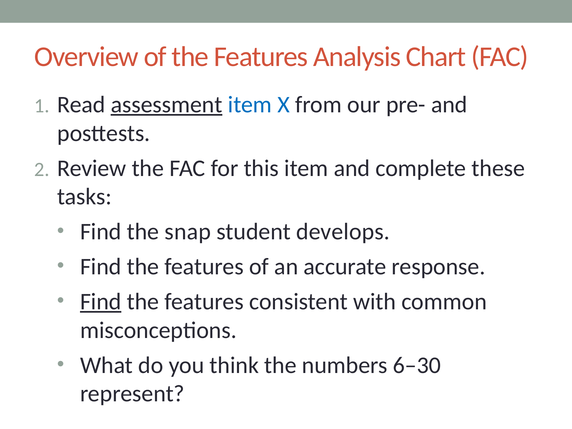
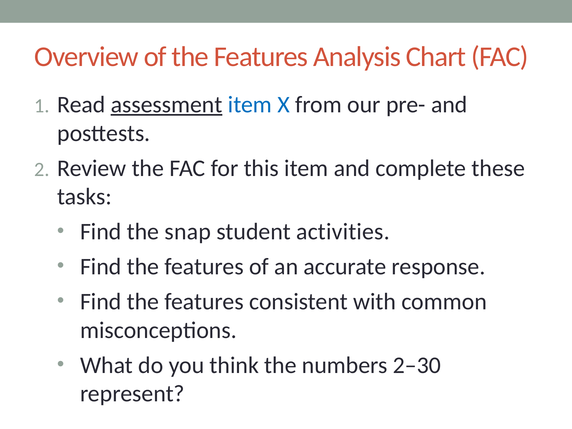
develops: develops -> activities
Find at (101, 302) underline: present -> none
6–30: 6–30 -> 2–30
